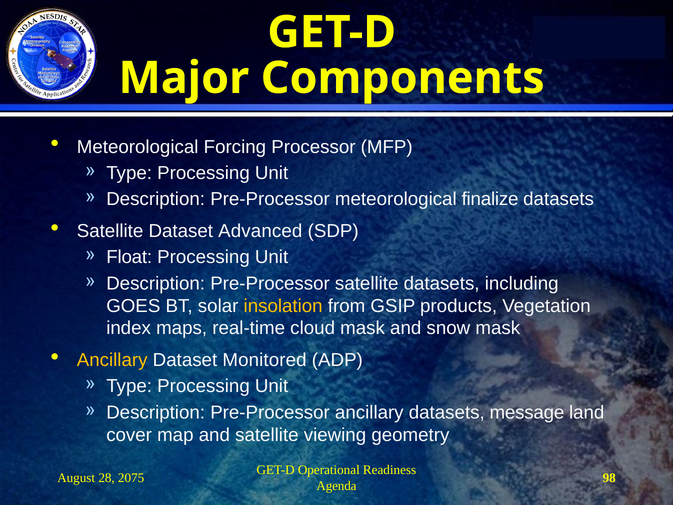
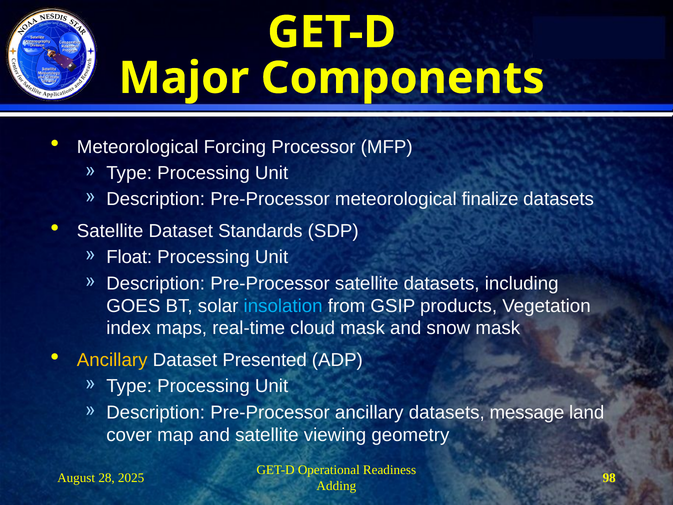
Advanced: Advanced -> Standards
insolation colour: yellow -> light blue
Monitored: Monitored -> Presented
2075: 2075 -> 2025
Agenda: Agenda -> Adding
